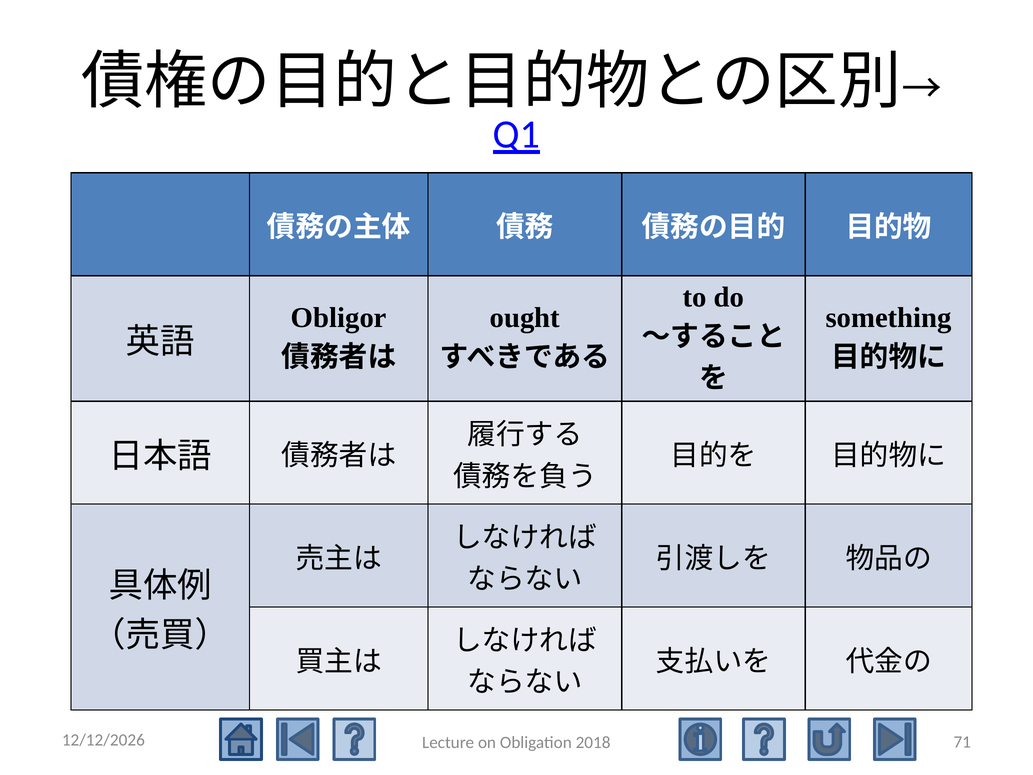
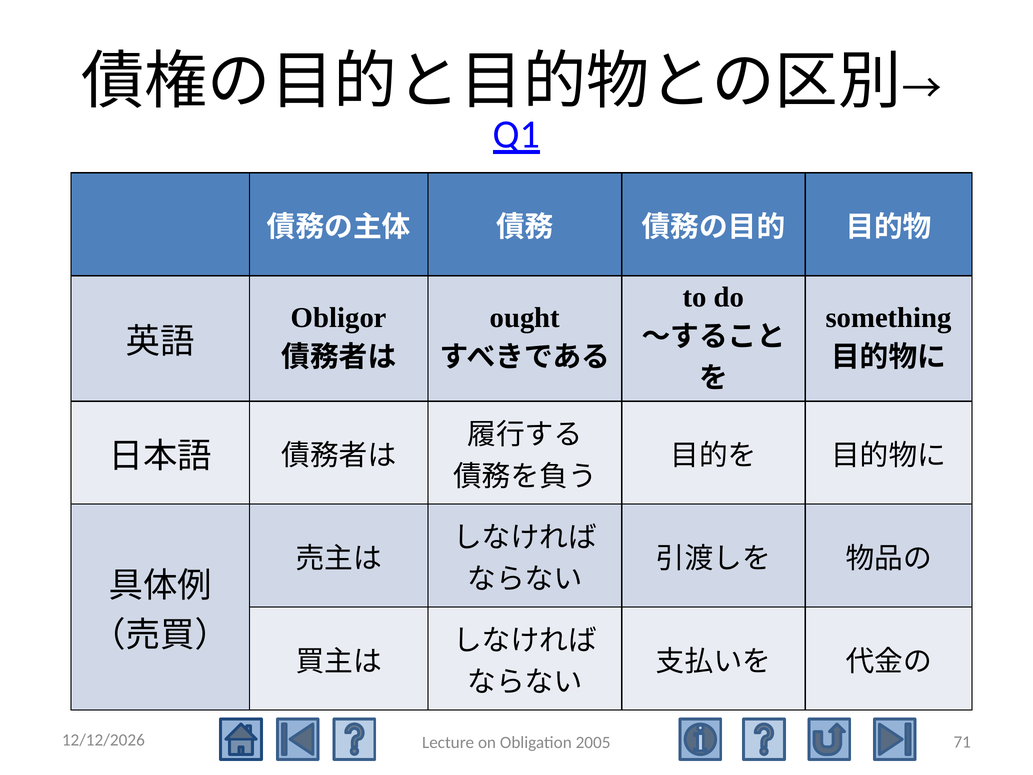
2018: 2018 -> 2005
